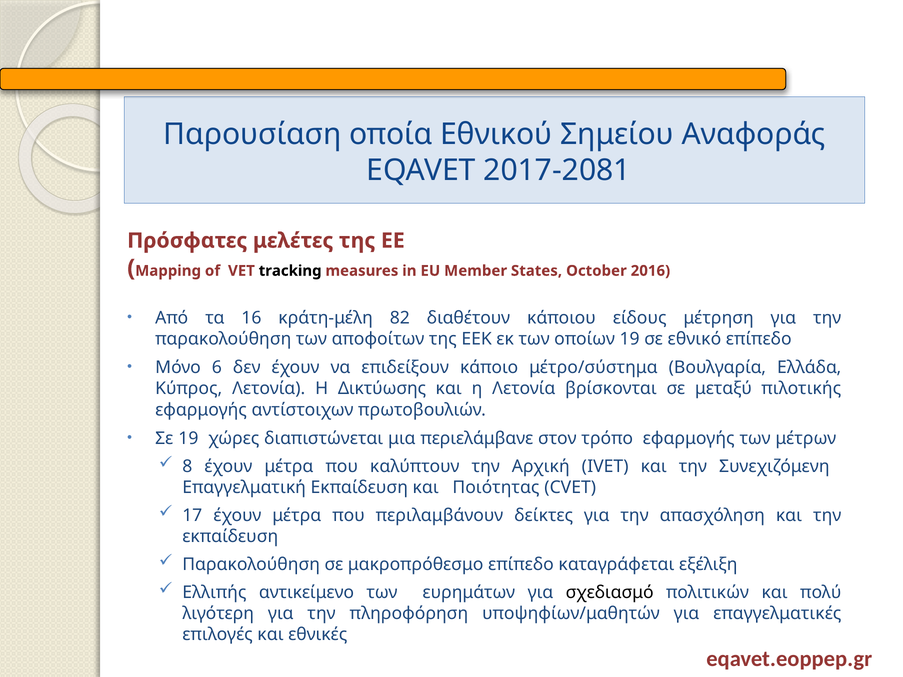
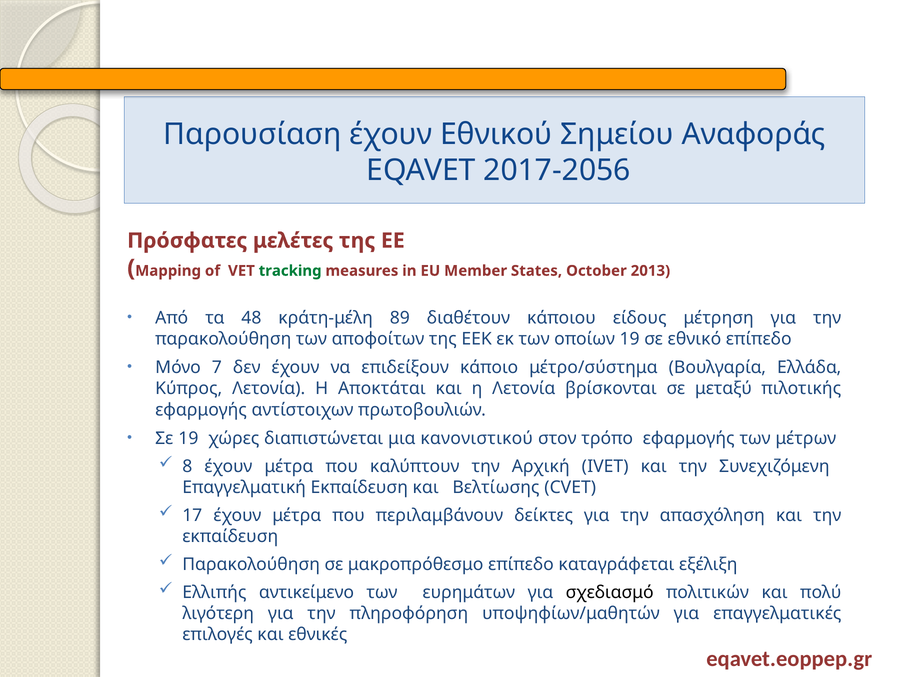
Παρουσίαση οποία: οποία -> έχουν
2017-2081: 2017-2081 -> 2017-2056
tracking colour: black -> green
2016: 2016 -> 2013
16: 16 -> 48
82: 82 -> 89
6: 6 -> 7
Δικτύωσης: Δικτύωσης -> Αποκτάται
περιελάμβανε: περιελάμβανε -> κανονιστικού
Ποιότητας: Ποιότητας -> Βελτίωσης
